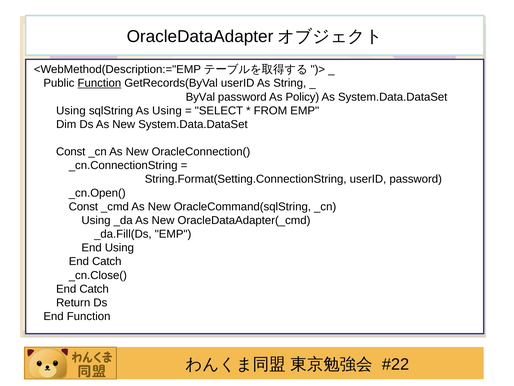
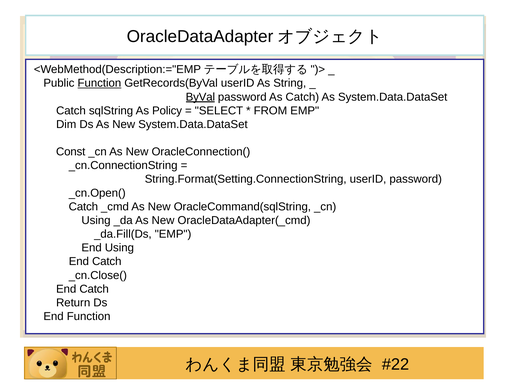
ByVal underline: none -> present
As Policy: Policy -> Catch
Using at (71, 110): Using -> Catch
As Using: Using -> Policy
Const at (83, 206): Const -> Catch
